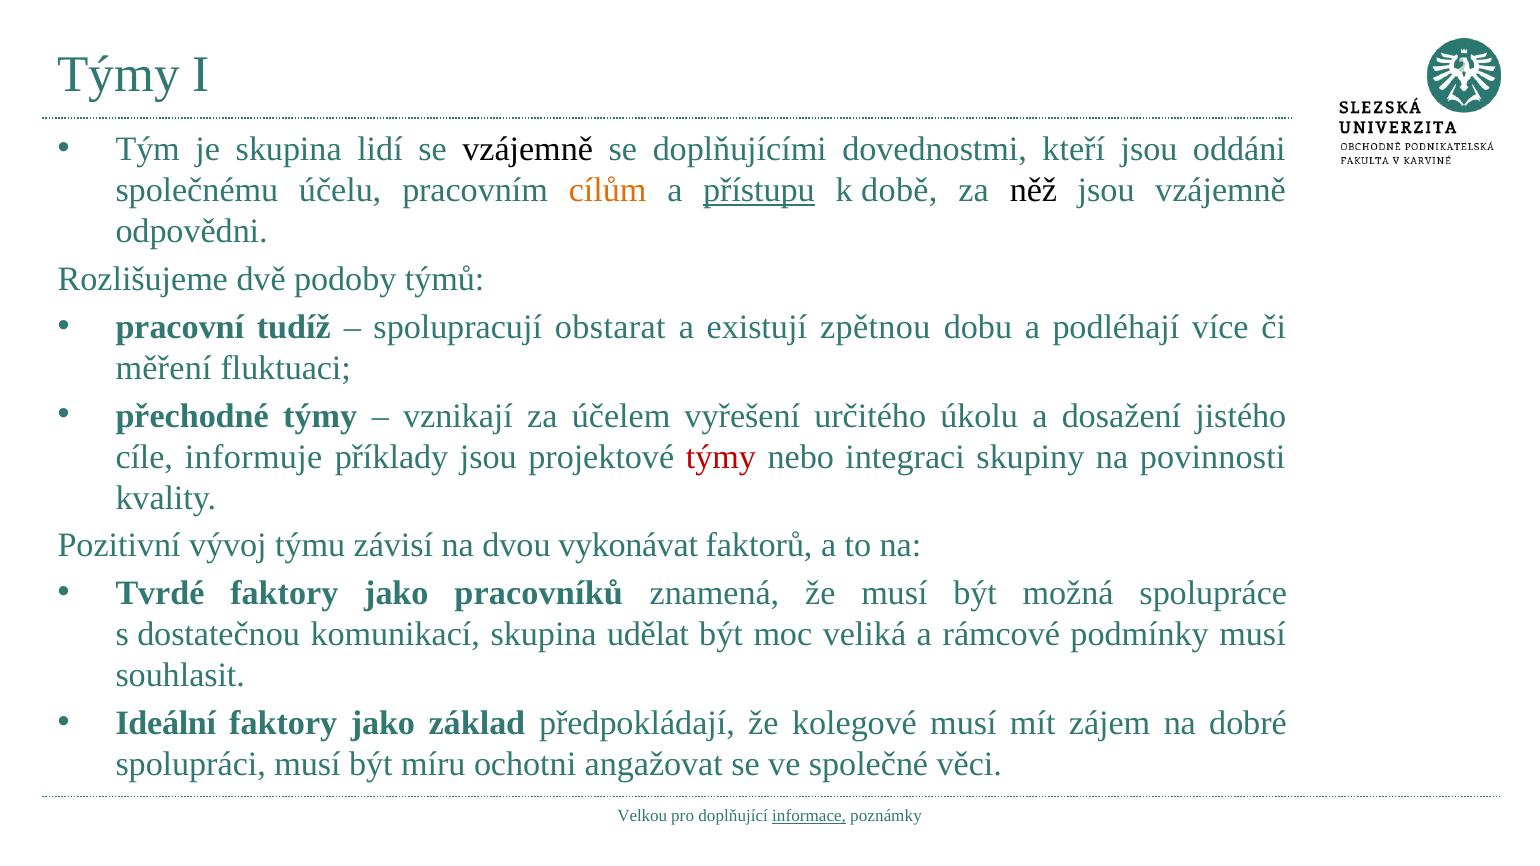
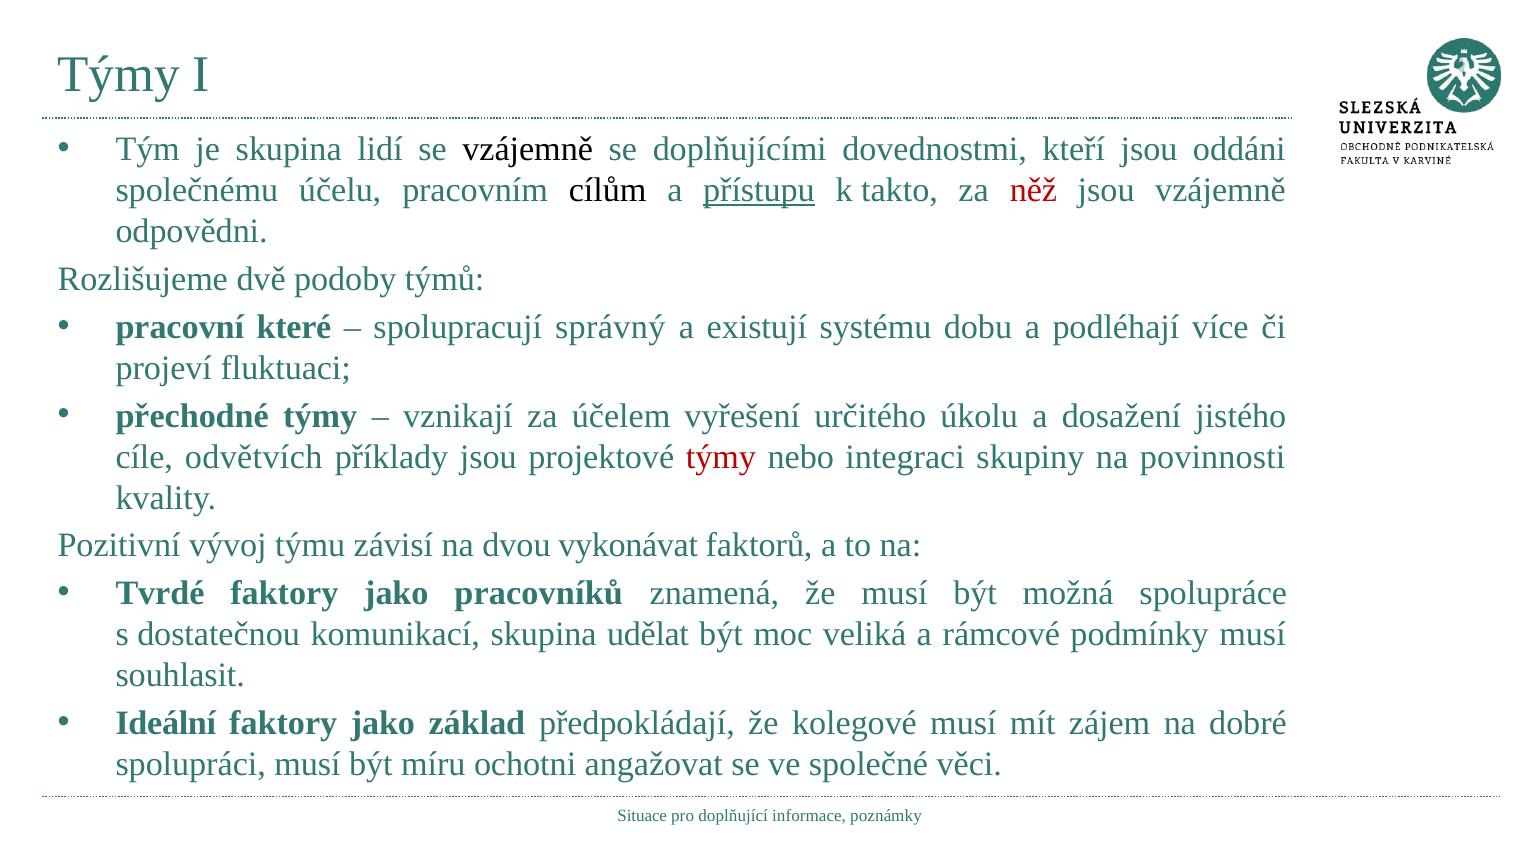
cílům colour: orange -> black
době: době -> takto
něž colour: black -> red
tudíž: tudíž -> které
obstarat: obstarat -> správný
zpětnou: zpětnou -> systému
měření: měření -> projeví
informuje: informuje -> odvětvích
Velkou: Velkou -> Situace
informace underline: present -> none
